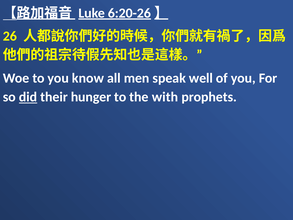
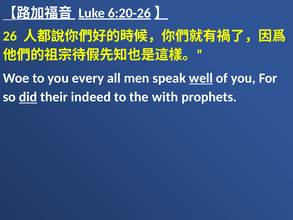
know: know -> every
well underline: none -> present
hunger: hunger -> indeed
